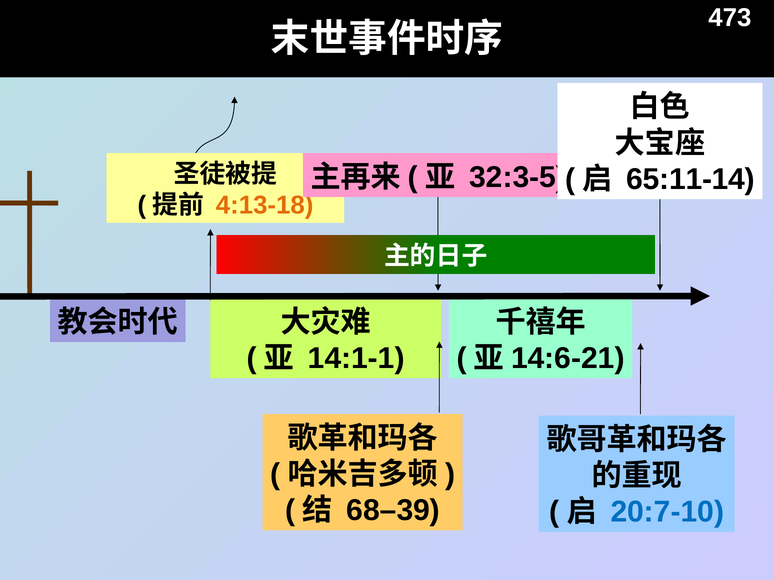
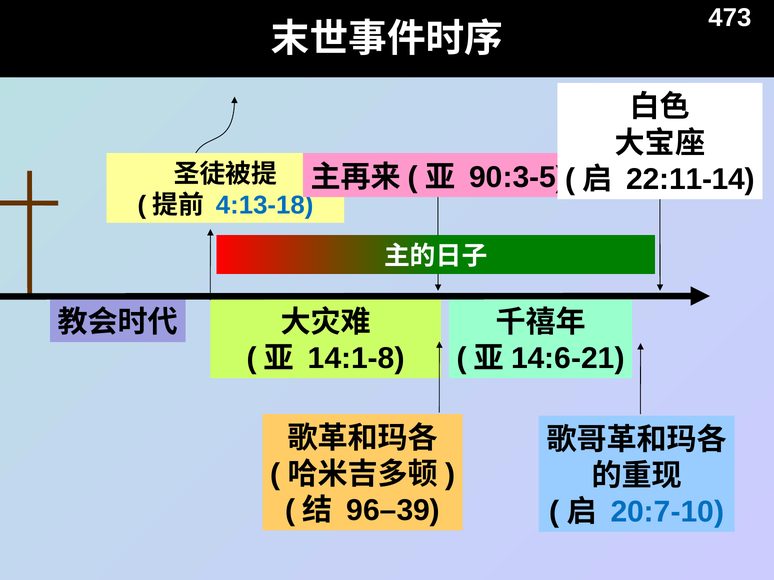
65:11-14: 65:11-14 -> 22:11-14
32:3-5: 32:3-5 -> 90:3-5
4:13-18 colour: orange -> blue
14:1-1: 14:1-1 -> 14:1-8
68–39: 68–39 -> 96–39
